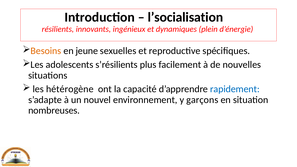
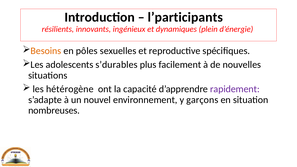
l’socialisation: l’socialisation -> l’participants
jeune: jeune -> pôles
s’résilients: s’résilients -> s’durables
rapidement colour: blue -> purple
